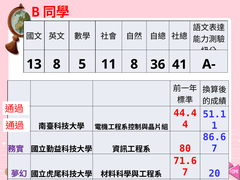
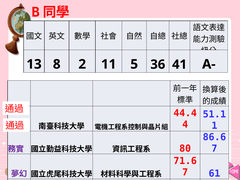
5: 5 -> 2
11 8: 8 -> 5
20: 20 -> 61
